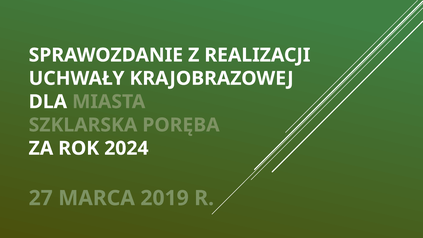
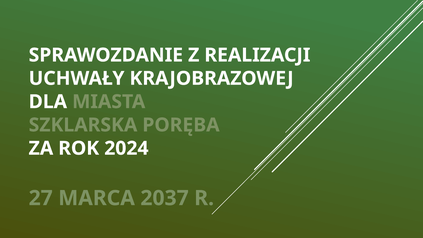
2019: 2019 -> 2037
